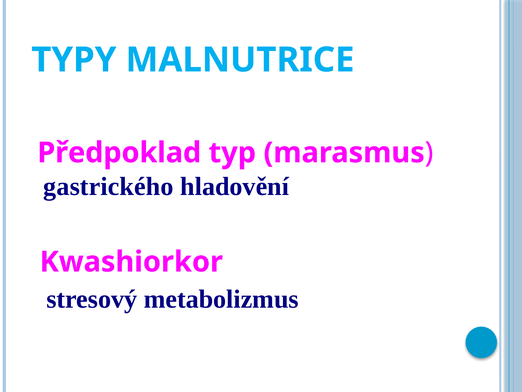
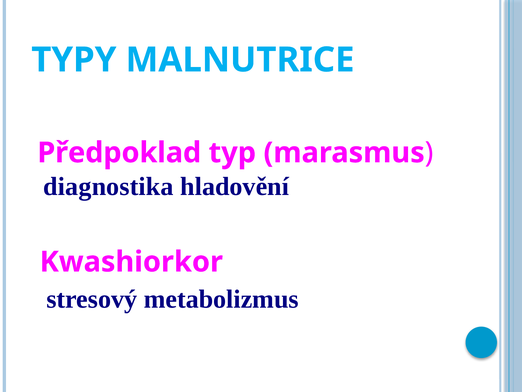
gastrického: gastrického -> diagnostika
